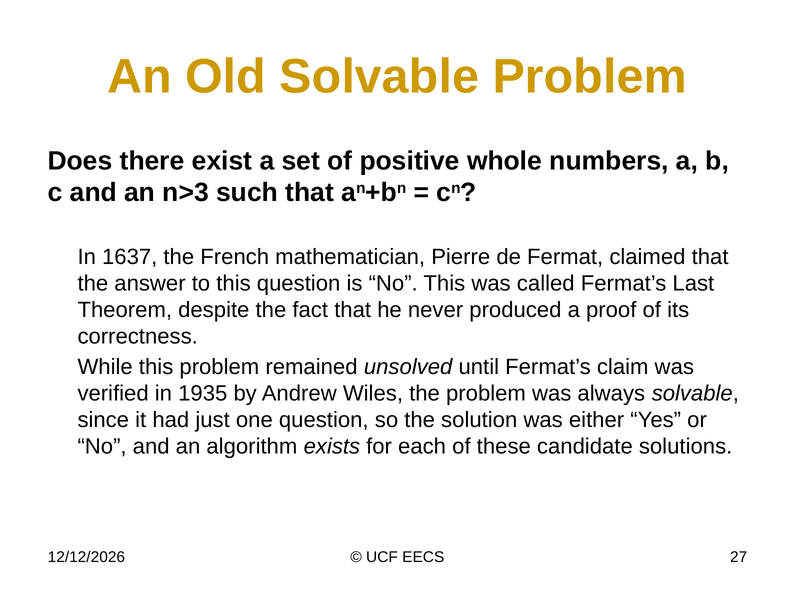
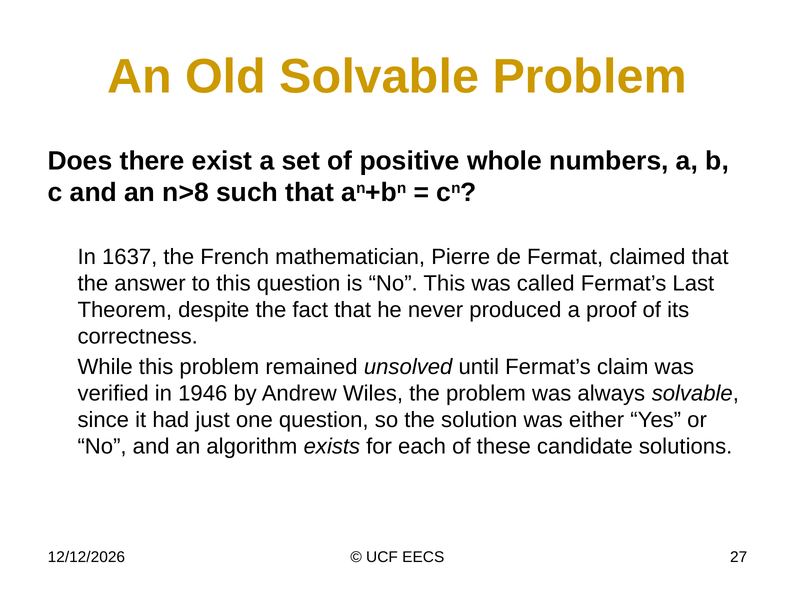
n>3: n>3 -> n>8
1935: 1935 -> 1946
